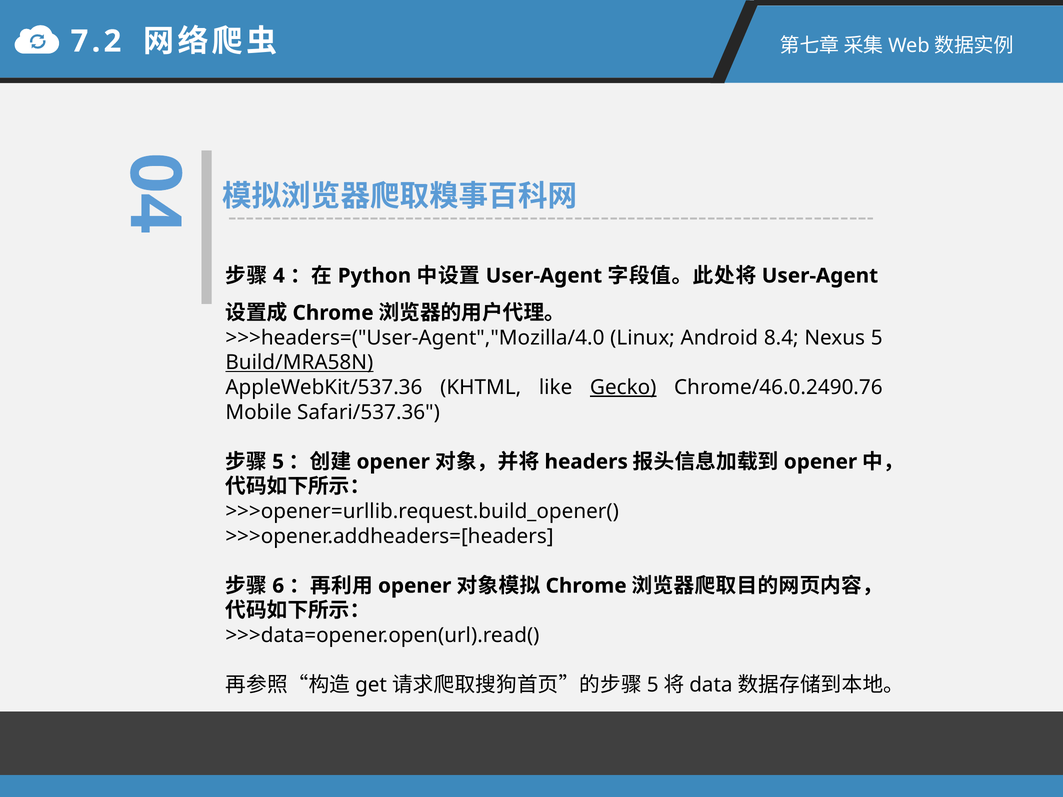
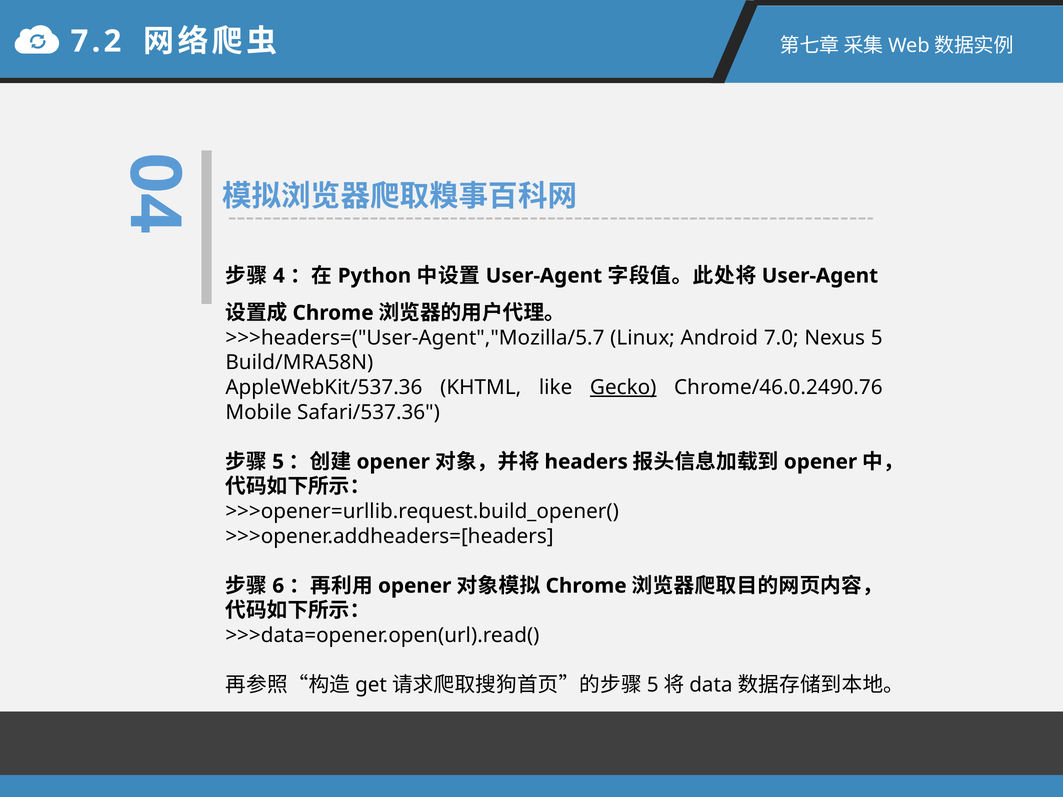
>>>headers=("User-Agent","Mozilla/4.0: >>>headers=("User-Agent","Mozilla/4.0 -> >>>headers=("User-Agent","Mozilla/5.7
8.4: 8.4 -> 7.0
Build/MRA58N underline: present -> none
